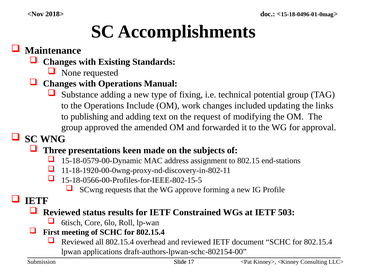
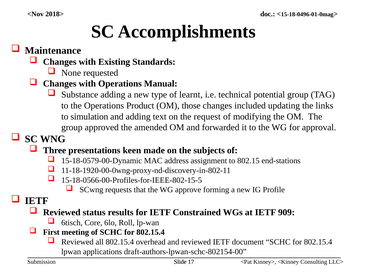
fixing: fixing -> learnt
Include: Include -> Product
work: work -> those
publishing: publishing -> simulation
503: 503 -> 909
